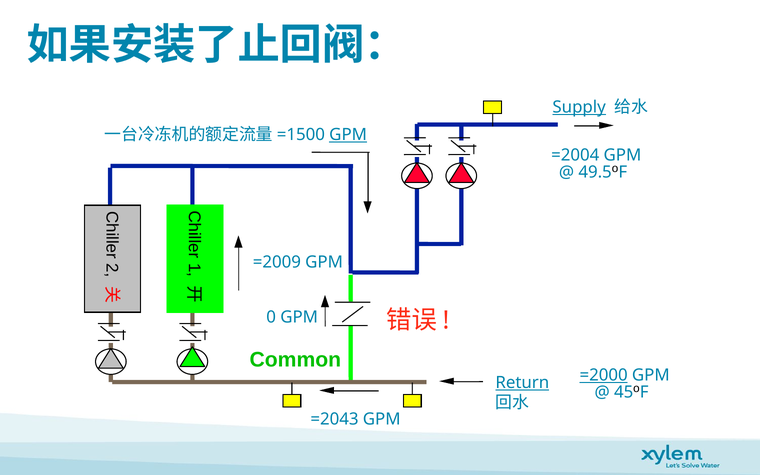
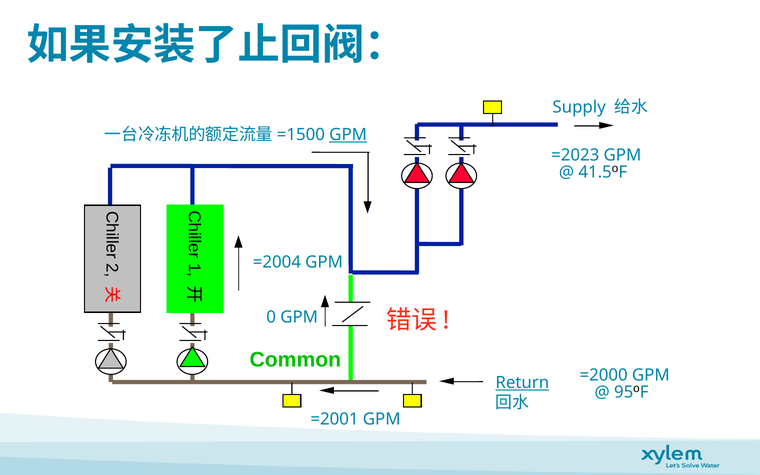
Supply underline: present -> none
=2004: =2004 -> =2023
49.5: 49.5 -> 41.5
=2009: =2009 -> =2004
=2000 underline: present -> none
45: 45 -> 95
=2043: =2043 -> =2001
